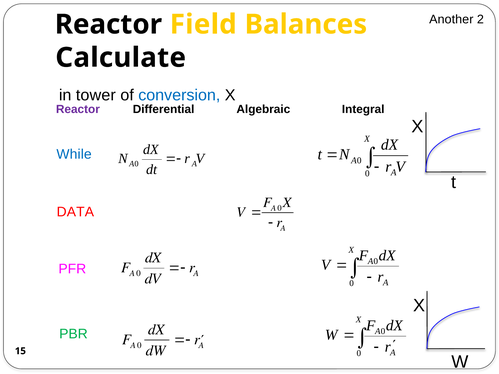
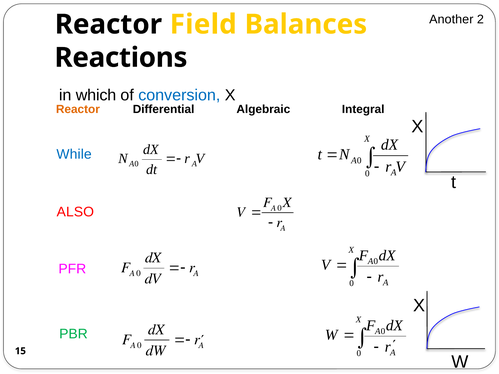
Calculate: Calculate -> Reactions
tower: tower -> which
Reactor at (78, 109) colour: purple -> orange
DATA: DATA -> ALSO
